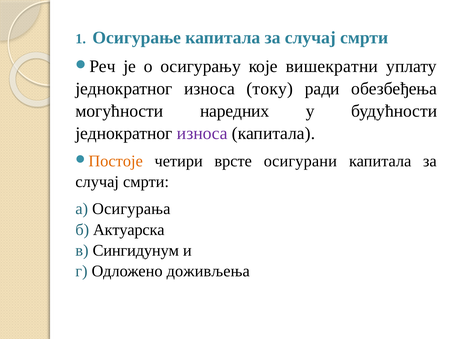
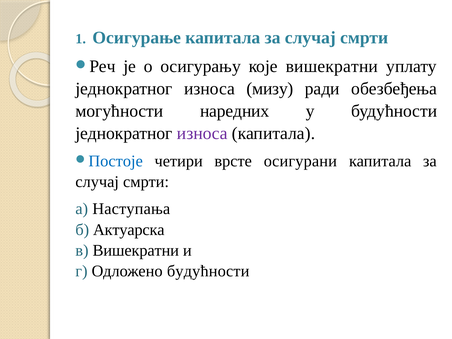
току: току -> мизу
Постоје colour: orange -> blue
Осигурања: Осигурања -> Наступања
в Сингидунум: Сингидунум -> Вишекратни
Одложено доживљења: доживљења -> будућности
